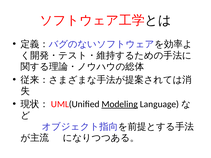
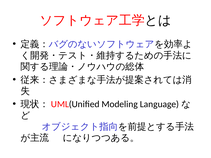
Modeling underline: present -> none
